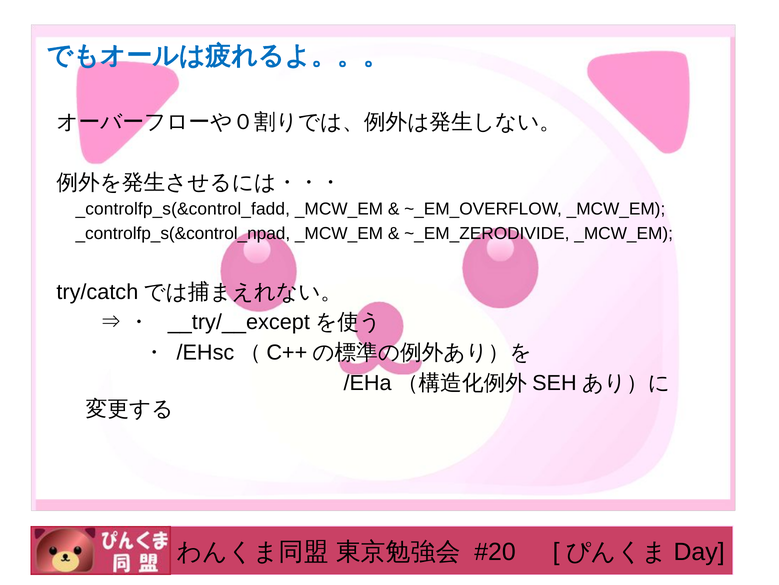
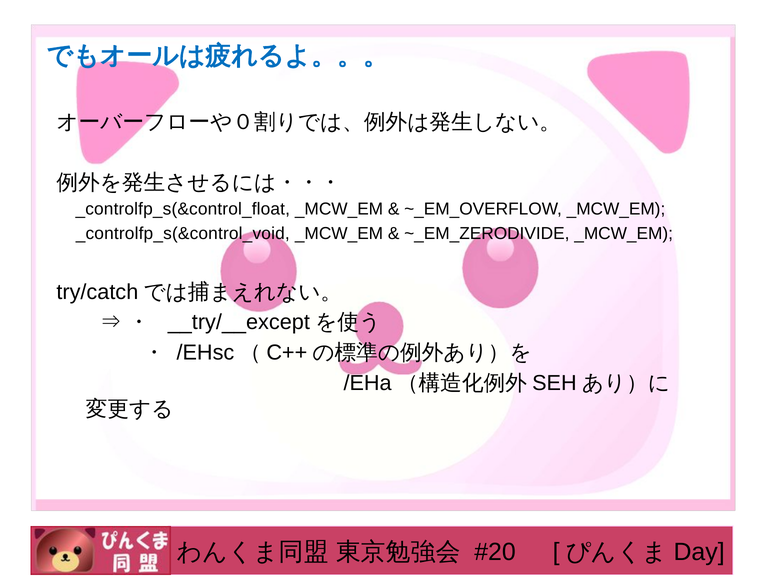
_controlfp_s(&control_fadd: _controlfp_s(&control_fadd -> _controlfp_s(&control_float
_controlfp_s(&control_npad: _controlfp_s(&control_npad -> _controlfp_s(&control_void
